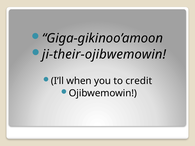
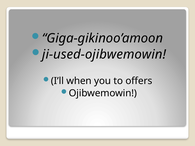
ji-their-ojibwemowin: ji-their-ojibwemowin -> ji-used-ojibwemowin
credit: credit -> offers
